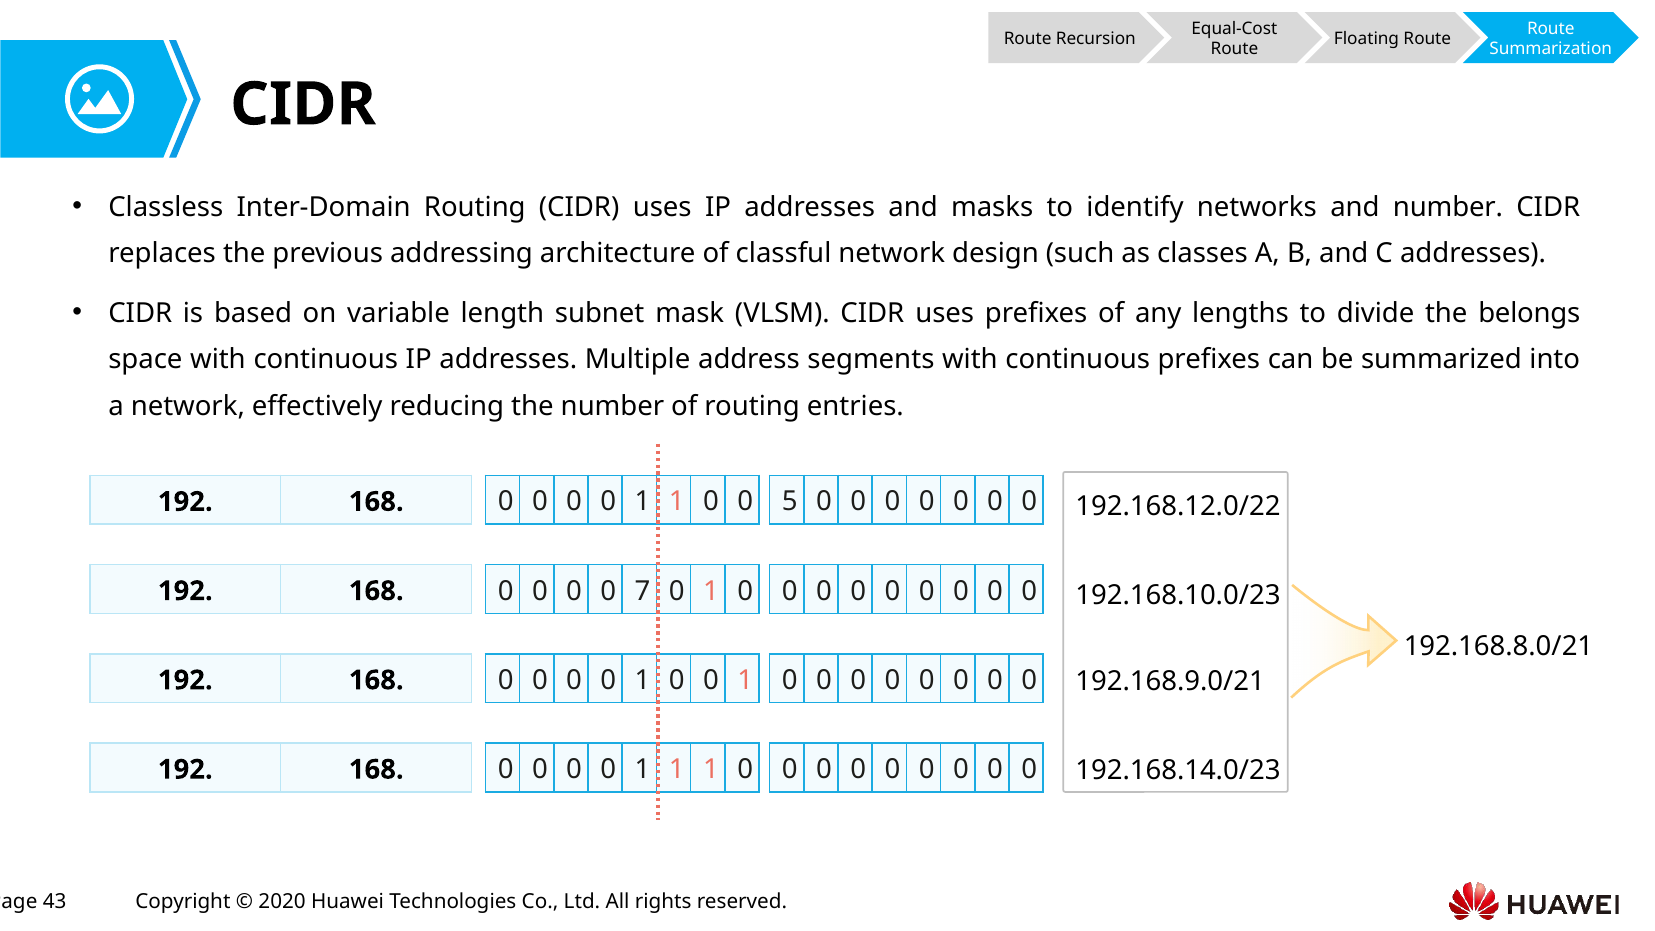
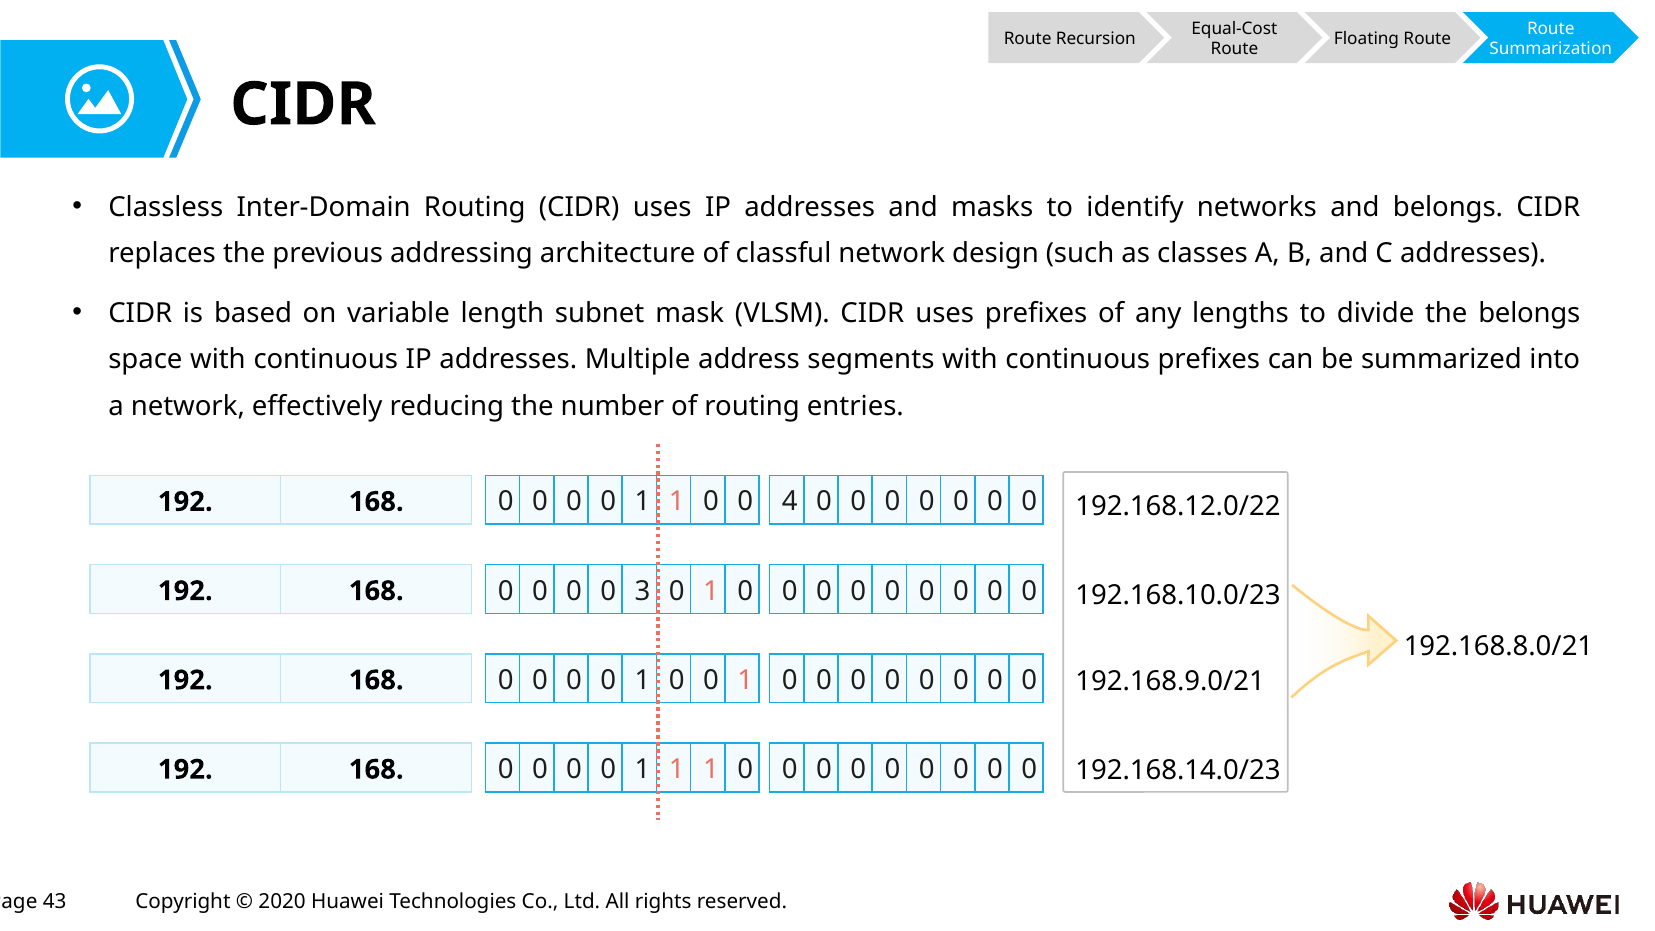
and number: number -> belongs
5: 5 -> 4
7: 7 -> 3
